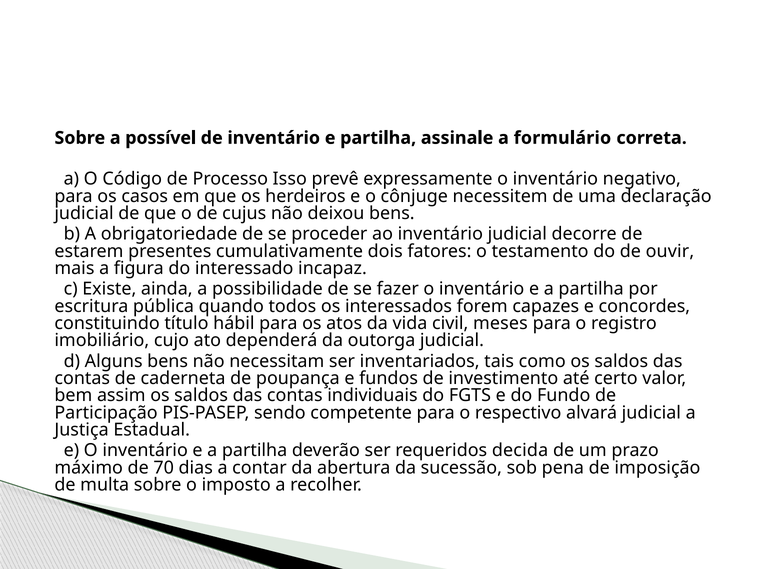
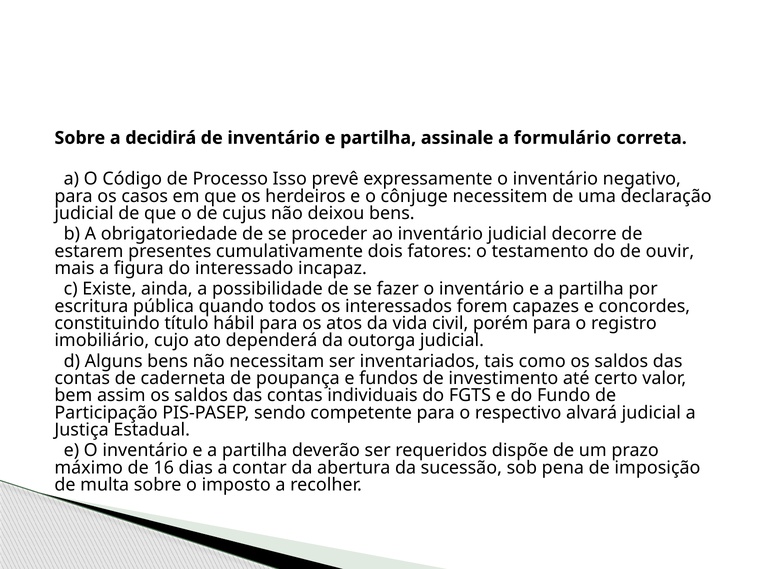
possível: possível -> decidirá
meses: meses -> porém
decida: decida -> dispõe
70: 70 -> 16
